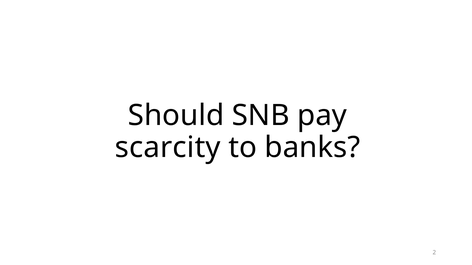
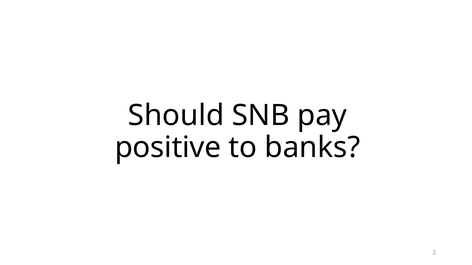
scarcity: scarcity -> positive
